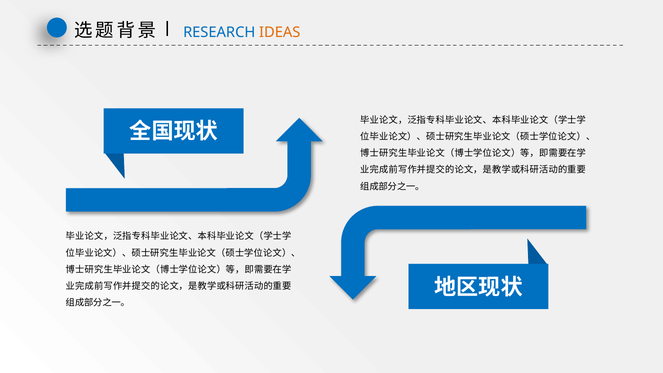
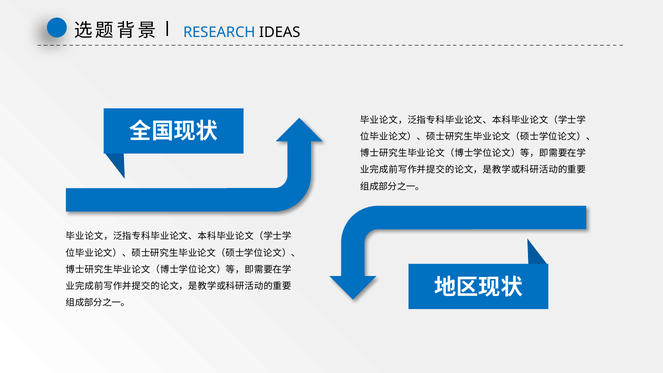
IDEAS colour: orange -> black
